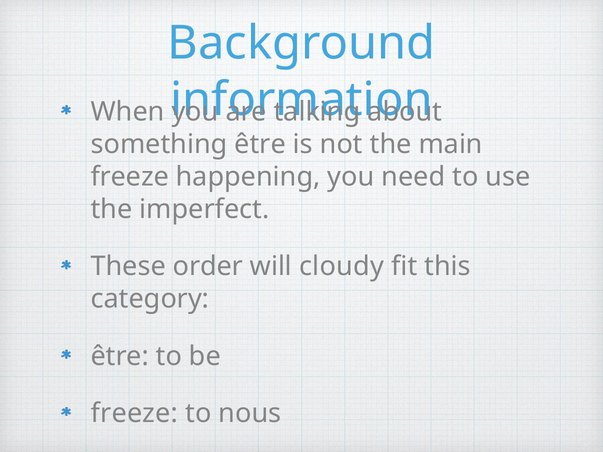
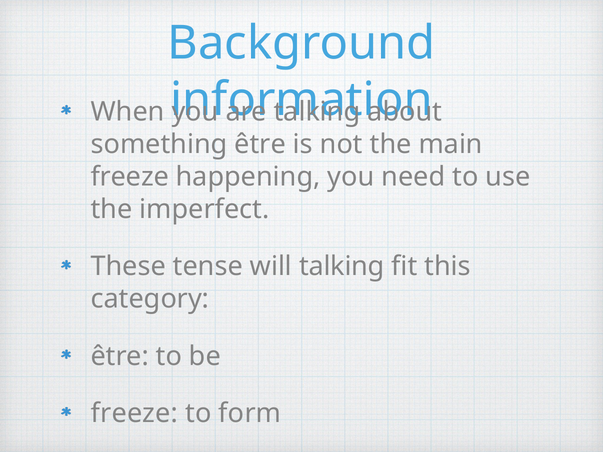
order: order -> tense
will cloudy: cloudy -> talking
nous: nous -> form
